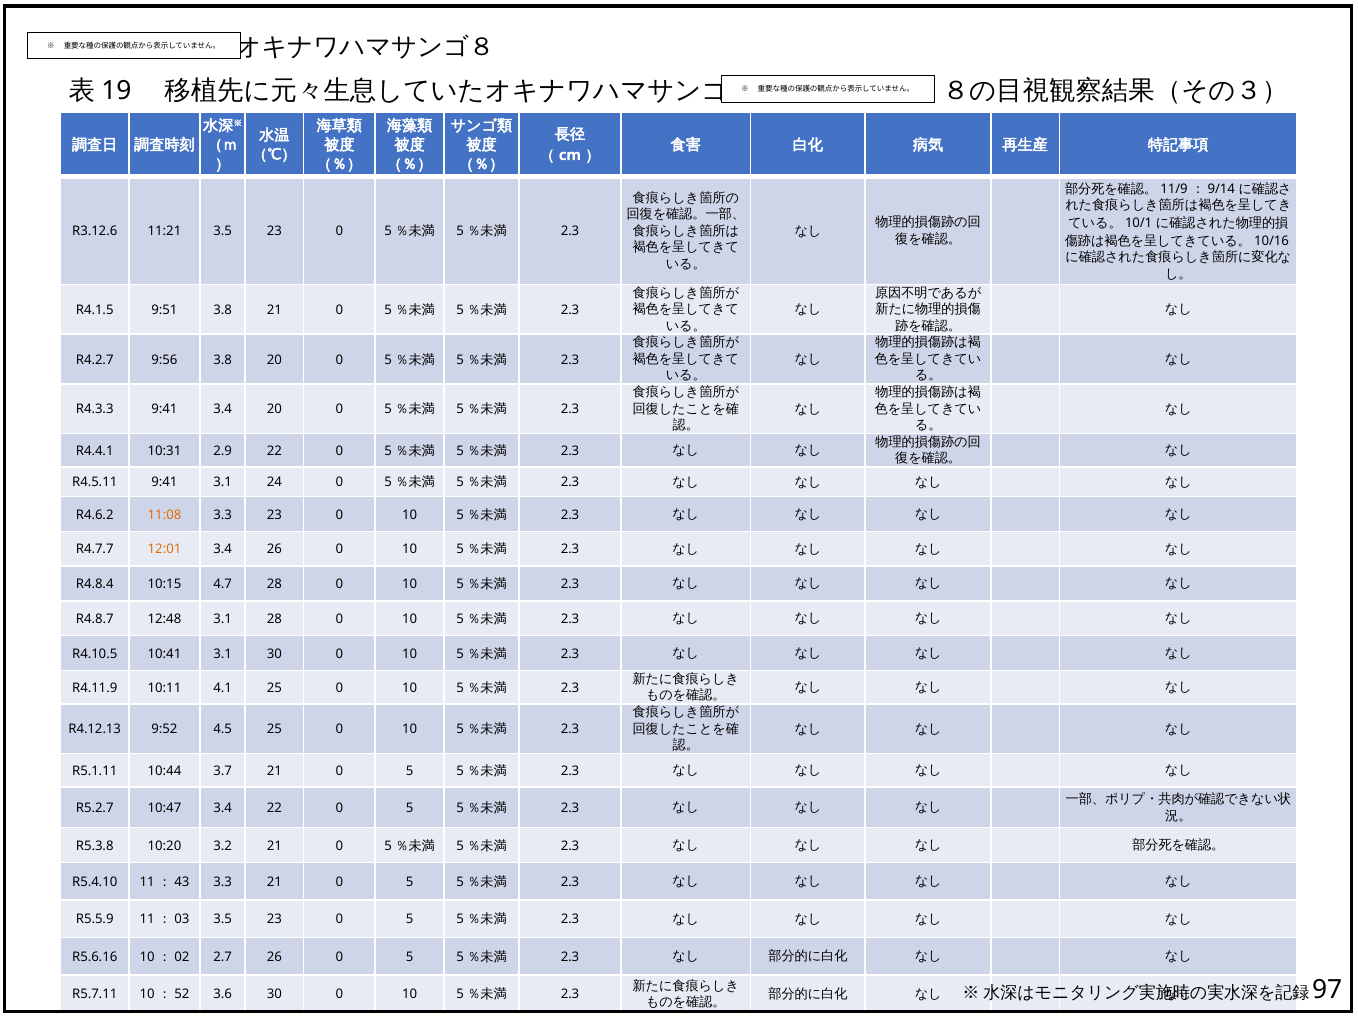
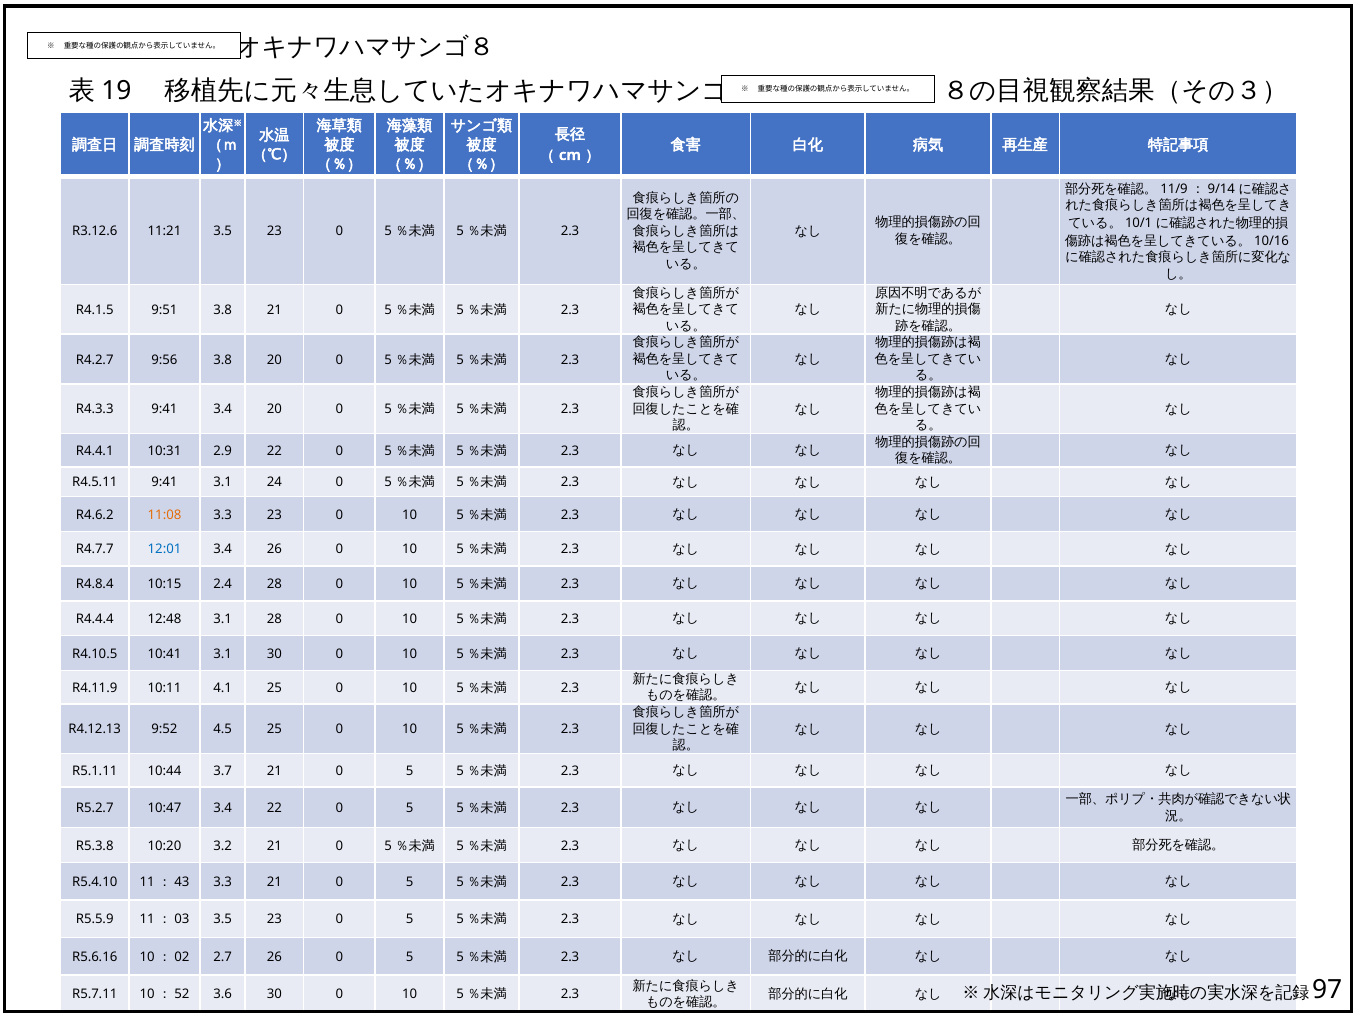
12:01 colour: orange -> blue
4.7: 4.7 -> 2.4
R4.8.7: R4.8.7 -> R4.4.4
